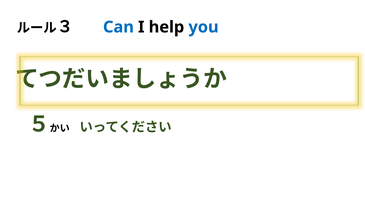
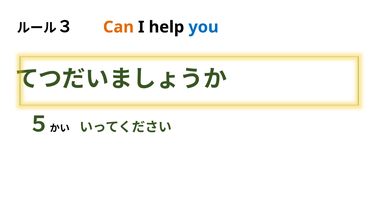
Can colour: blue -> orange
